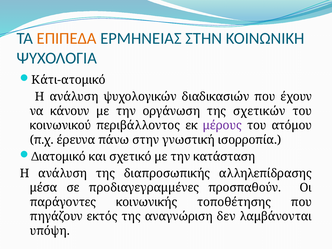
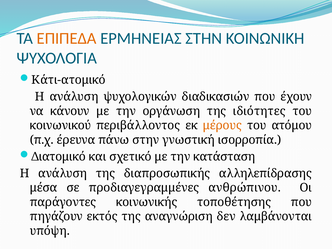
σχετικών: σχετικών -> ιδιότητες
μέρους colour: purple -> orange
προσπαθούν: προσπαθούν -> ανθρώπινου
